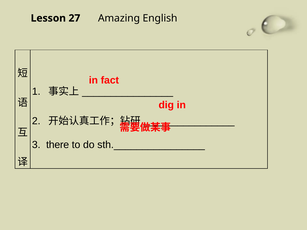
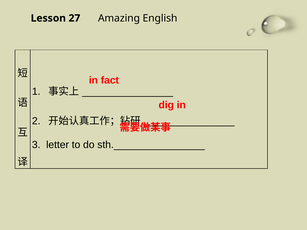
there: there -> letter
